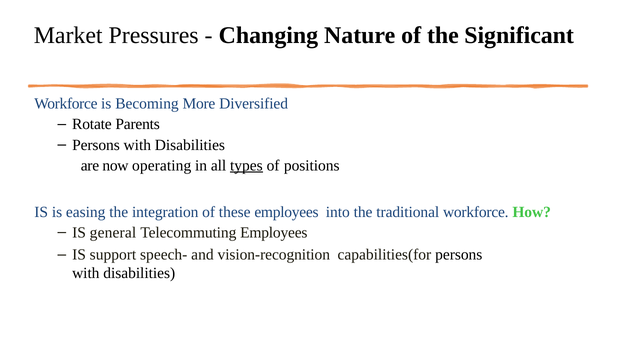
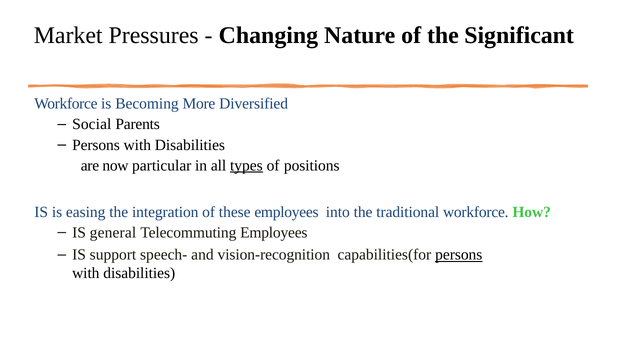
Rotate: Rotate -> Social
operating: operating -> particular
persons at (459, 255) underline: none -> present
